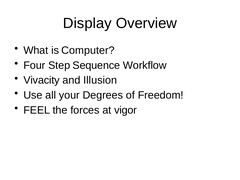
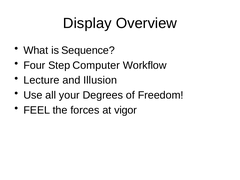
Computer: Computer -> Sequence
Sequence: Sequence -> Computer
Vivacity: Vivacity -> Lecture
